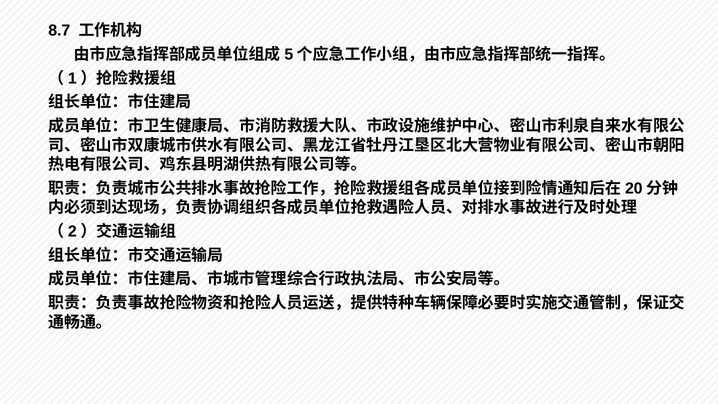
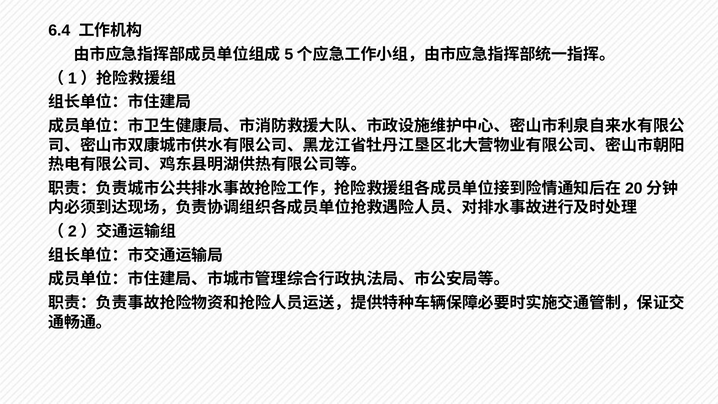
8.7: 8.7 -> 6.4
